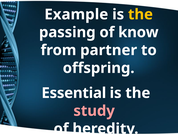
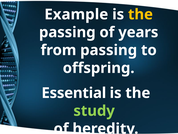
know: know -> years
from partner: partner -> passing
study colour: pink -> light green
